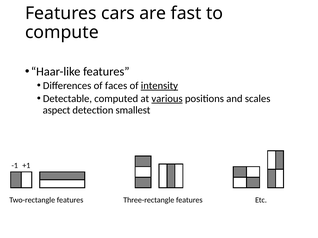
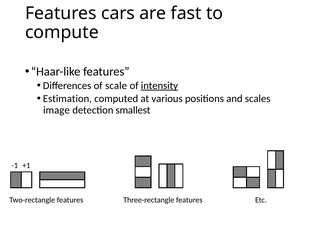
faces: faces -> scale
Detectable: Detectable -> Estimation
various underline: present -> none
aspect: aspect -> image
